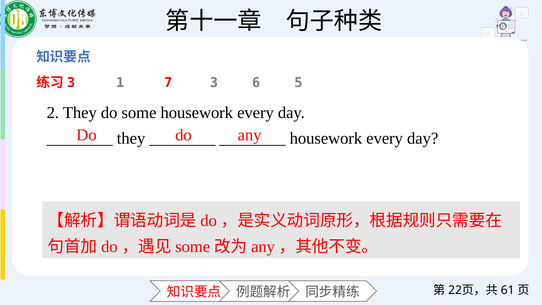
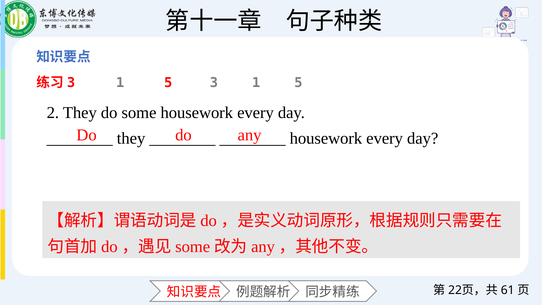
7 at (168, 83): 7 -> 5
3 6: 6 -> 1
